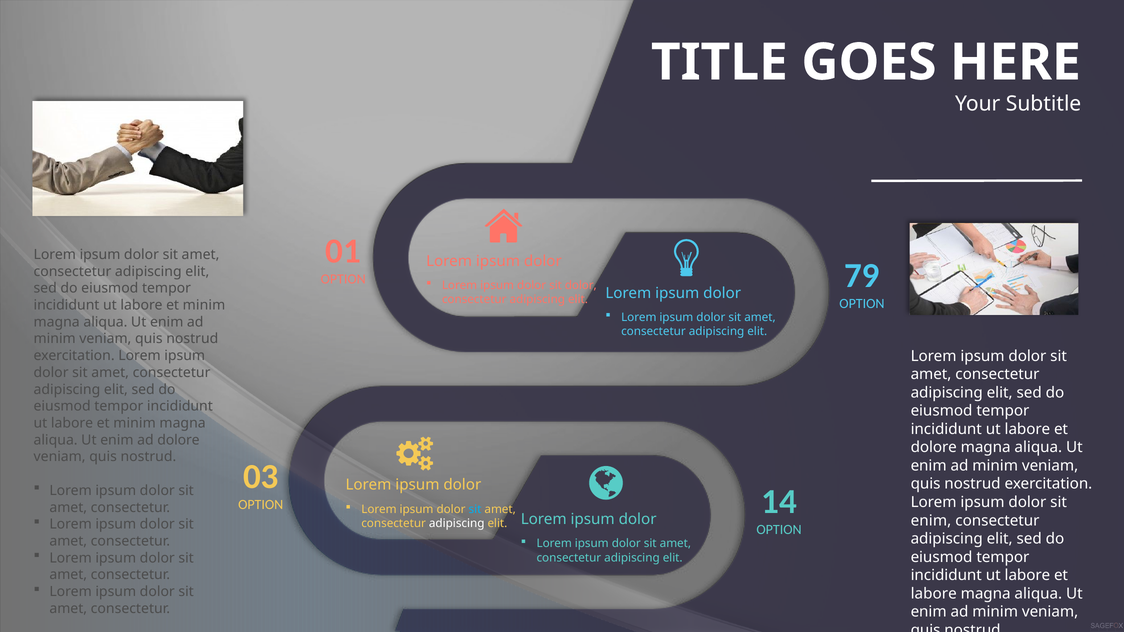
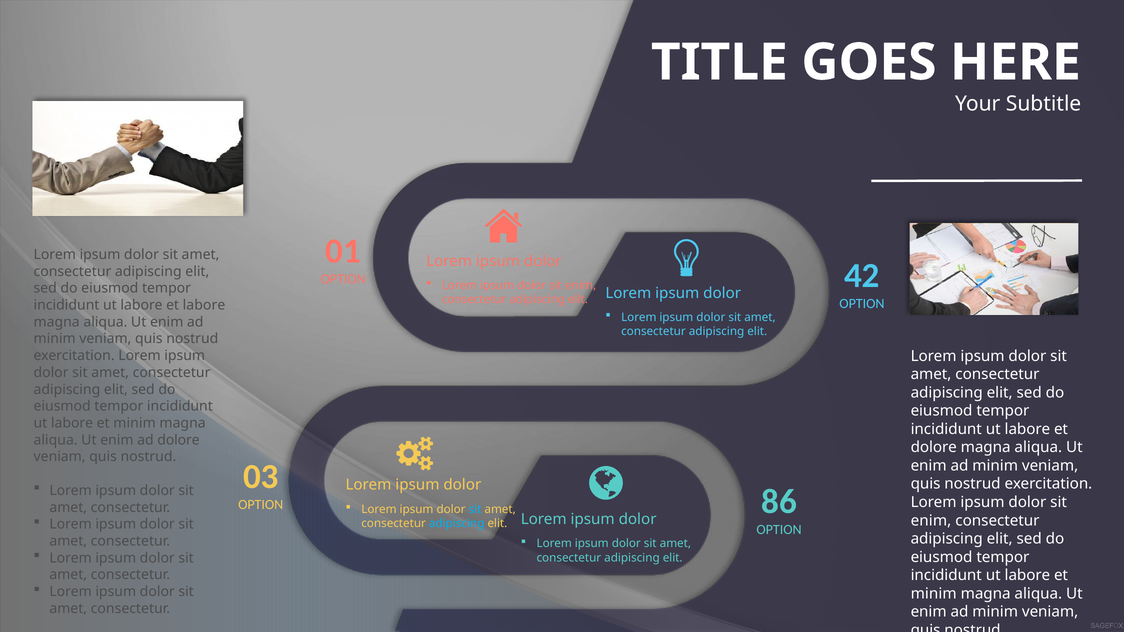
79: 79 -> 42
dolor at (581, 286): dolor -> enim
minim at (204, 305): minim -> labore
14: 14 -> 86
adipiscing at (457, 523) colour: white -> light blue
labore at (934, 594): labore -> minim
